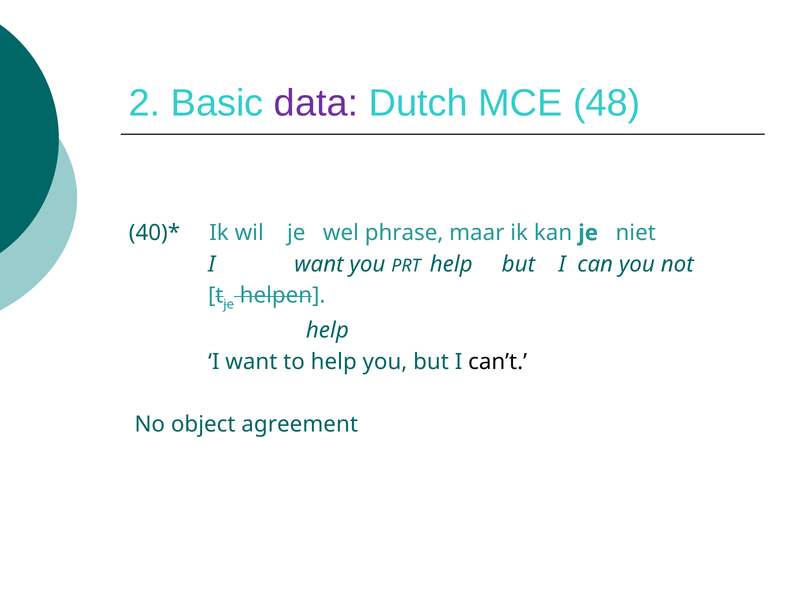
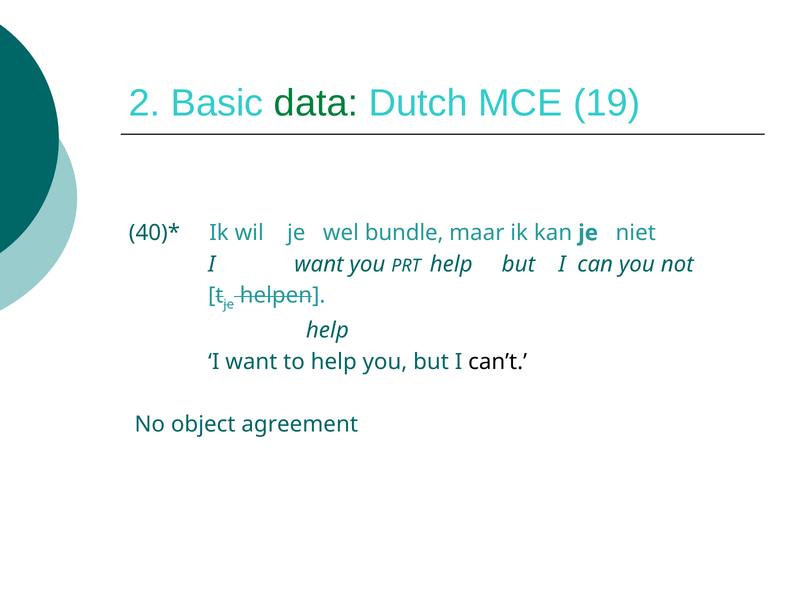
data colour: purple -> green
48: 48 -> 19
phrase: phrase -> bundle
